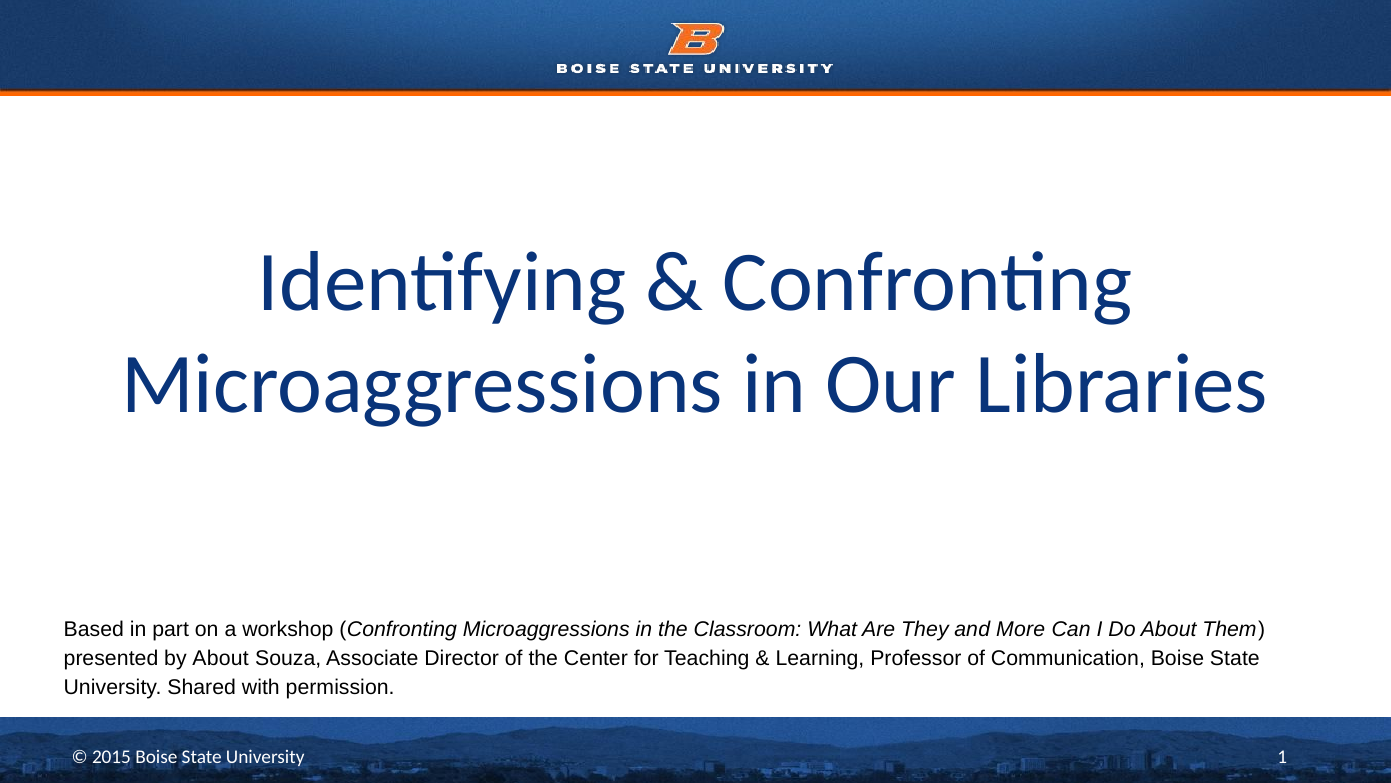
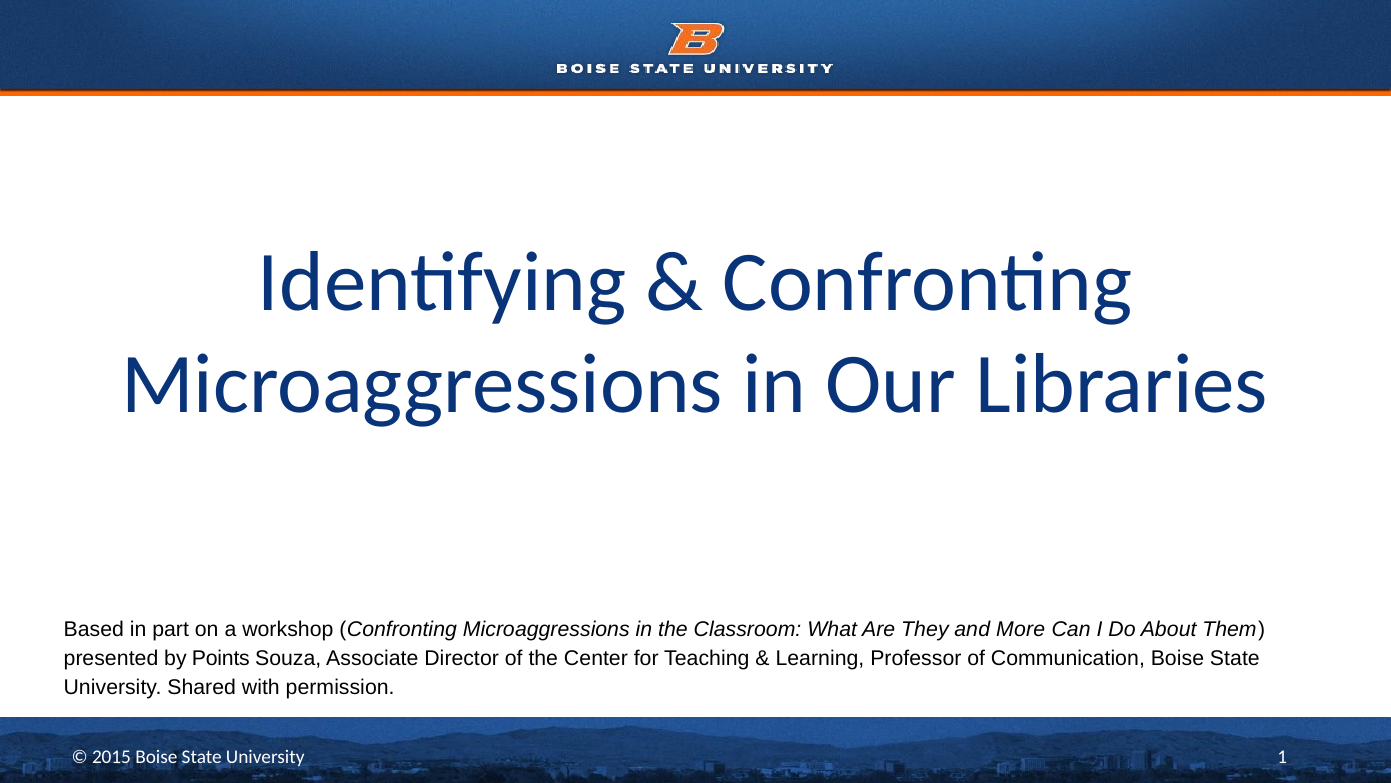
by About: About -> Points
